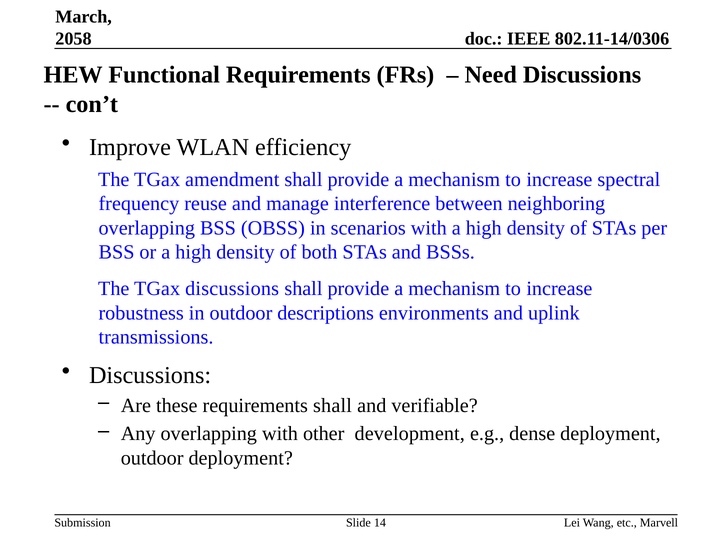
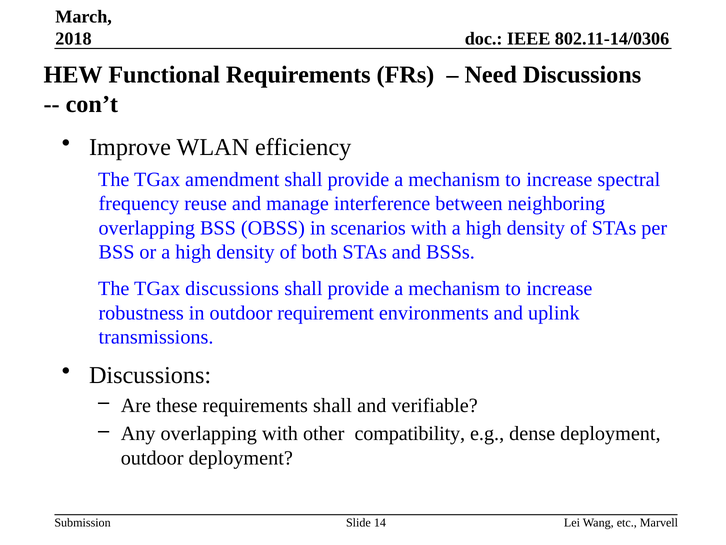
2058: 2058 -> 2018
descriptions: descriptions -> requirement
development: development -> compatibility
